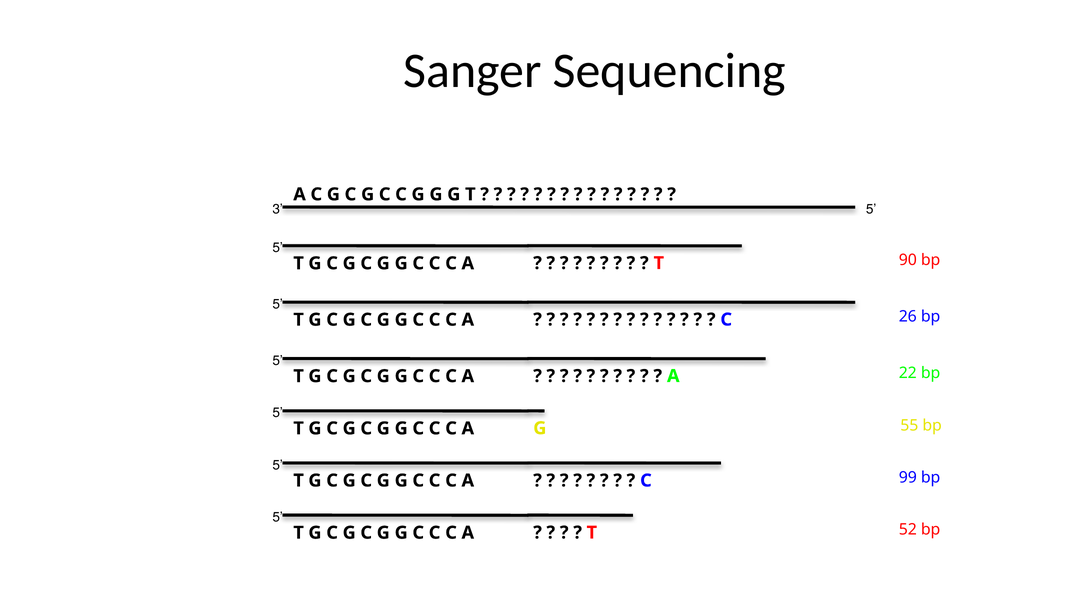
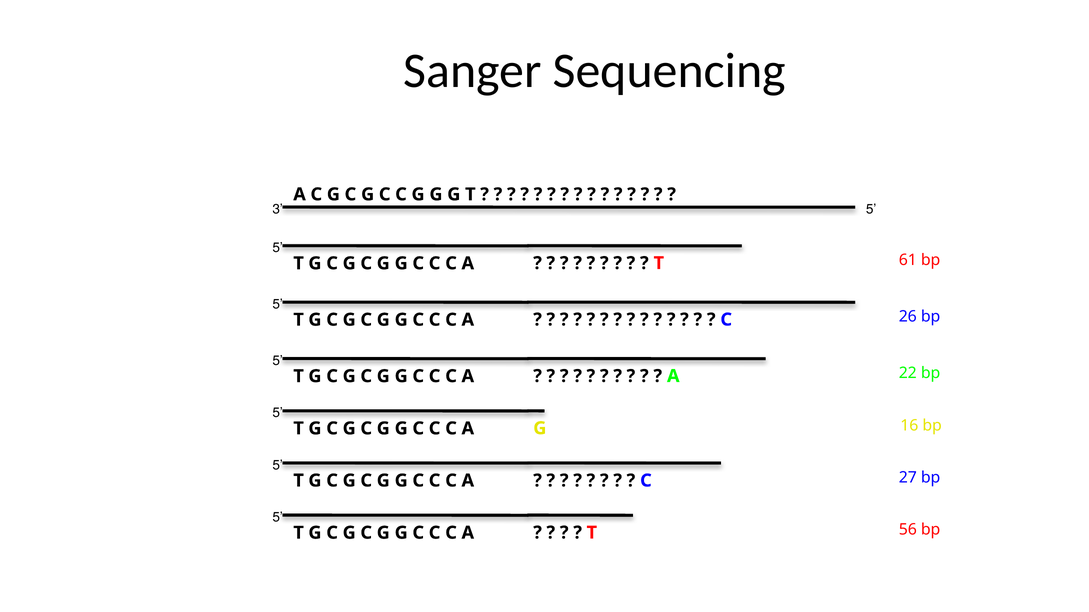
90: 90 -> 61
55: 55 -> 16
99: 99 -> 27
52: 52 -> 56
